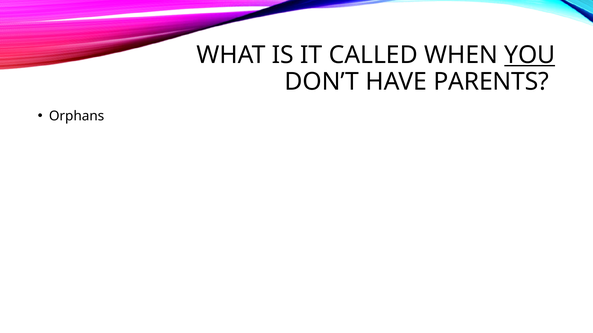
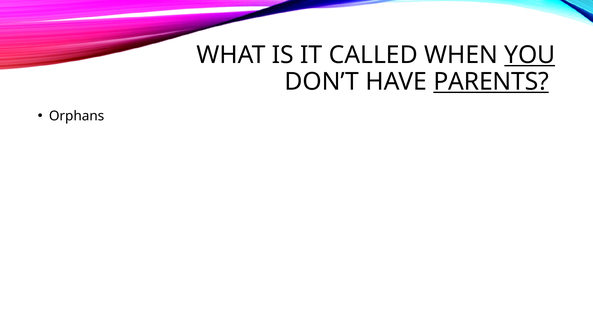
PARENTS underline: none -> present
